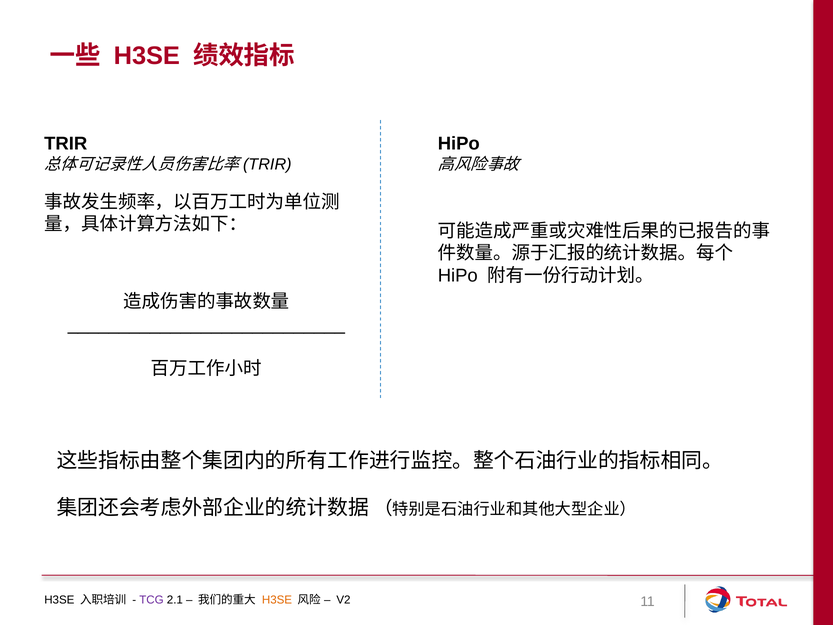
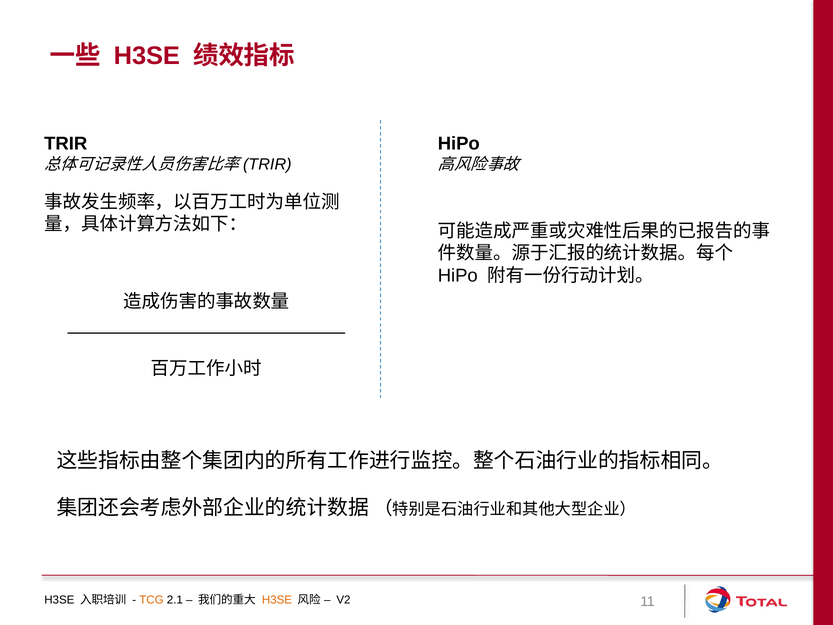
TCG colour: purple -> orange
